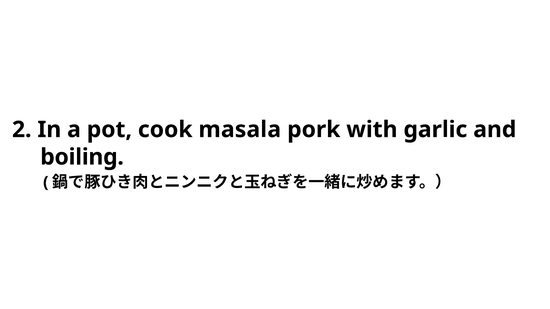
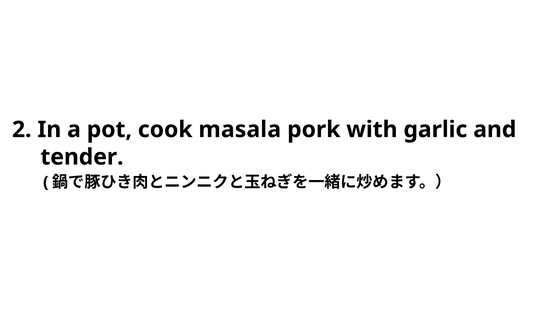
boiling: boiling -> tender
